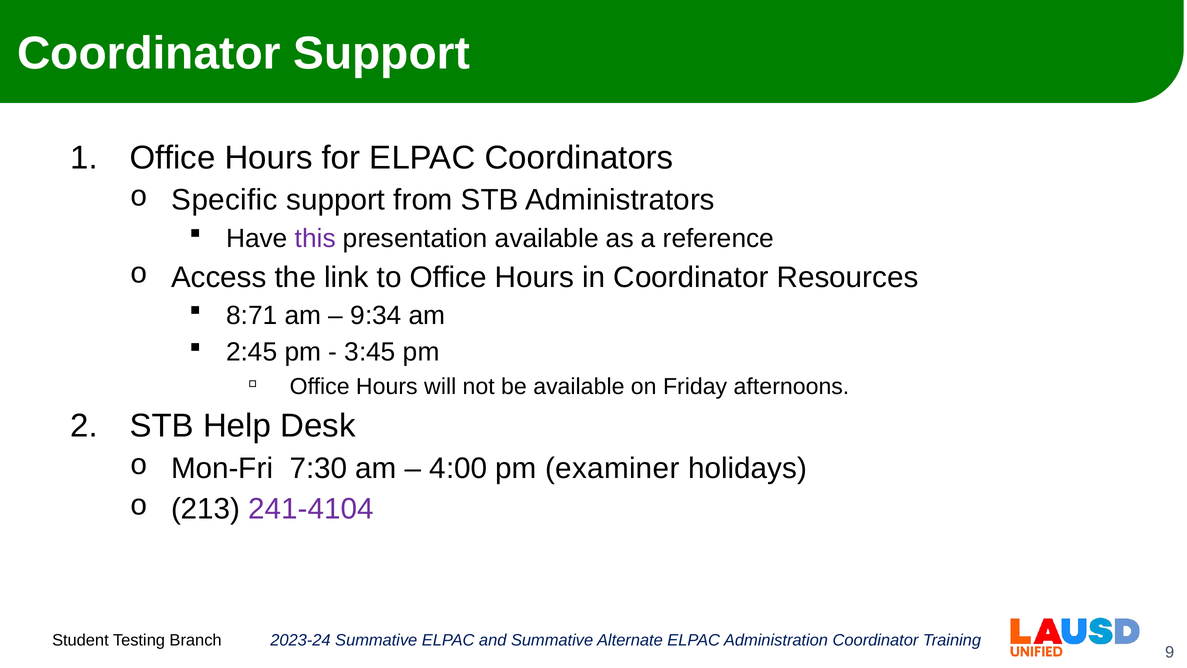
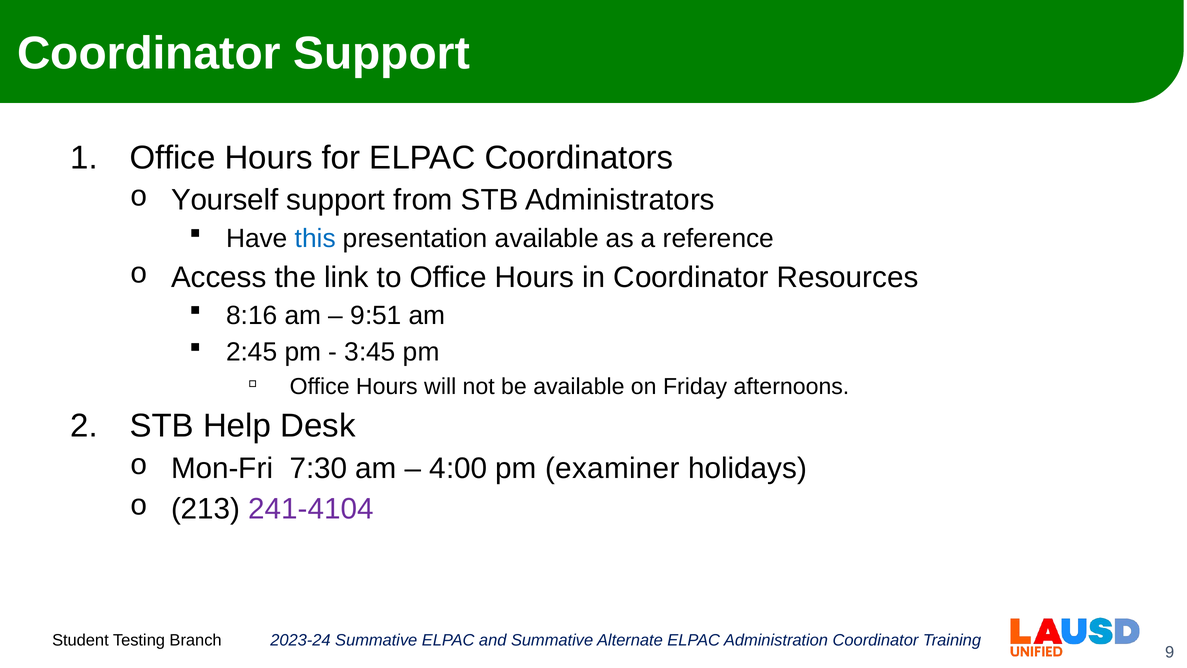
Specific: Specific -> Yourself
this colour: purple -> blue
8:71: 8:71 -> 8:16
9:34: 9:34 -> 9:51
